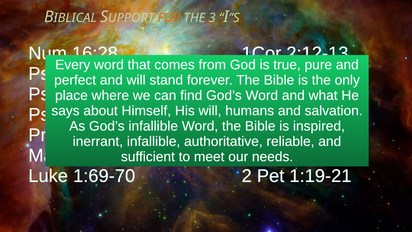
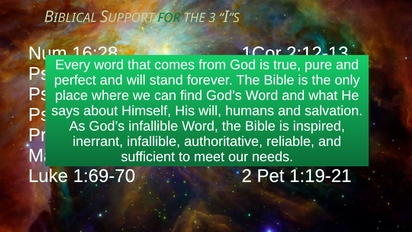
FOR colour: orange -> green
